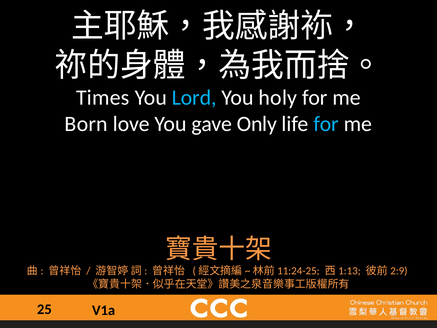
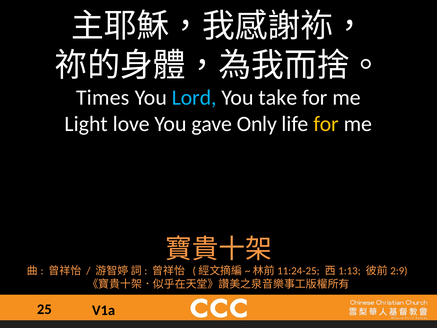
holy: holy -> take
Born: Born -> Light
for at (326, 124) colour: light blue -> yellow
